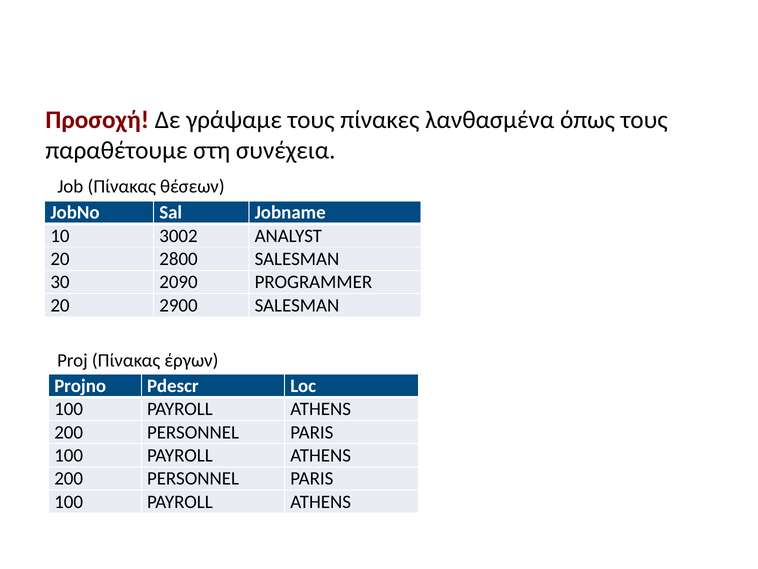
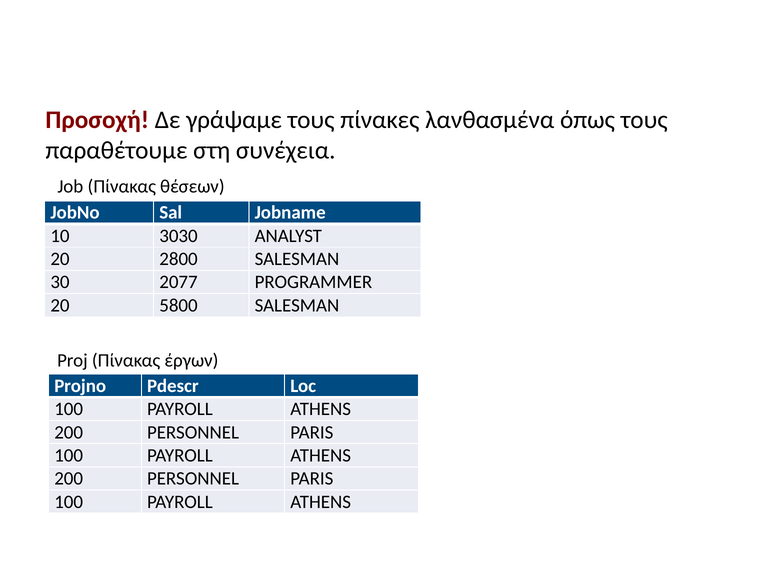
3002: 3002 -> 3030
2090: 2090 -> 2077
2900: 2900 -> 5800
